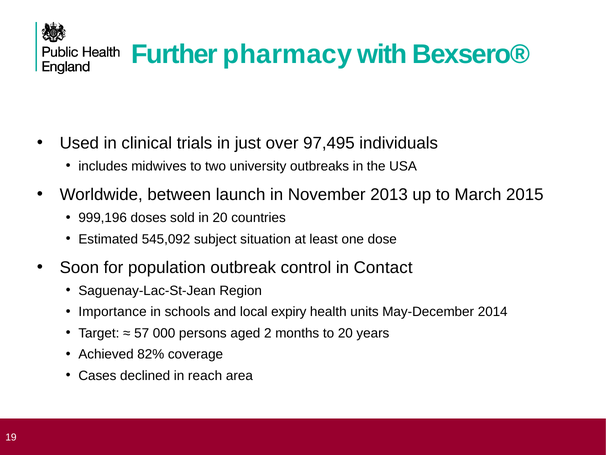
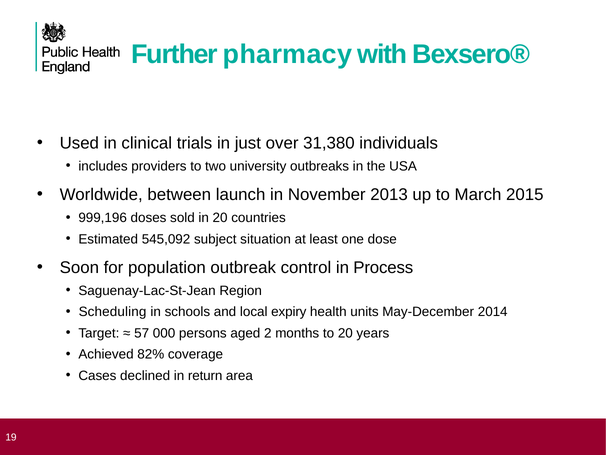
97,495: 97,495 -> 31,380
midwives: midwives -> providers
Contact: Contact -> Process
Importance: Importance -> Scheduling
reach: reach -> return
